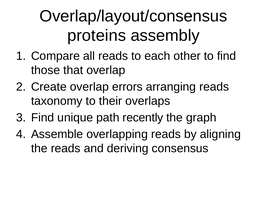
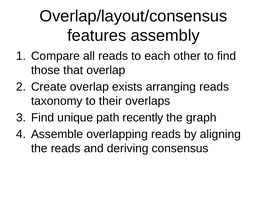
proteins: proteins -> features
errors: errors -> exists
